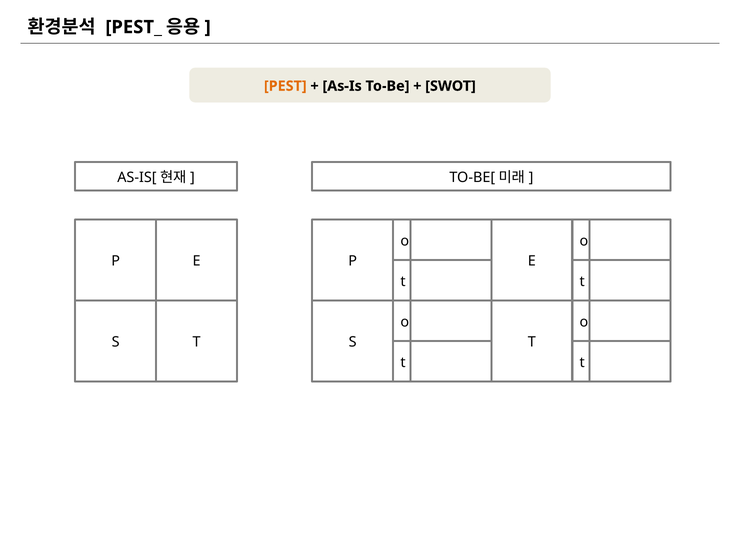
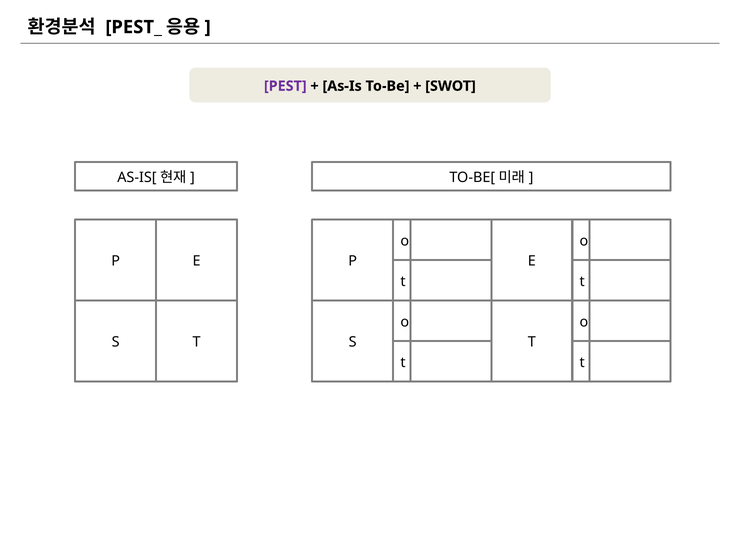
PEST colour: orange -> purple
